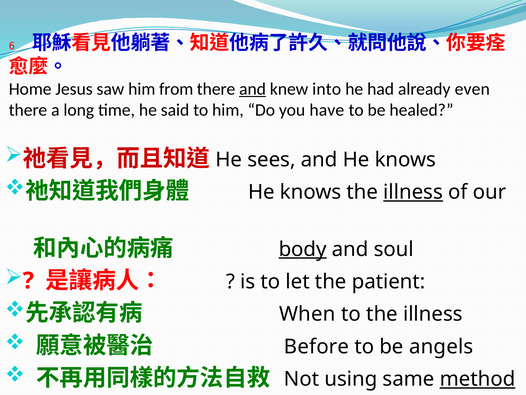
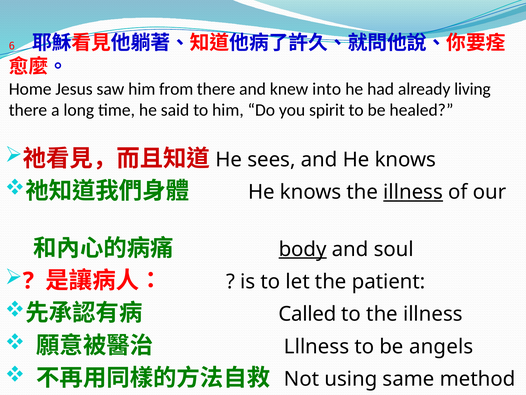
and at (253, 89) underline: present -> none
even: even -> living
have: have -> spirit
When: When -> Called
Before: Before -> Lllness
method underline: present -> none
